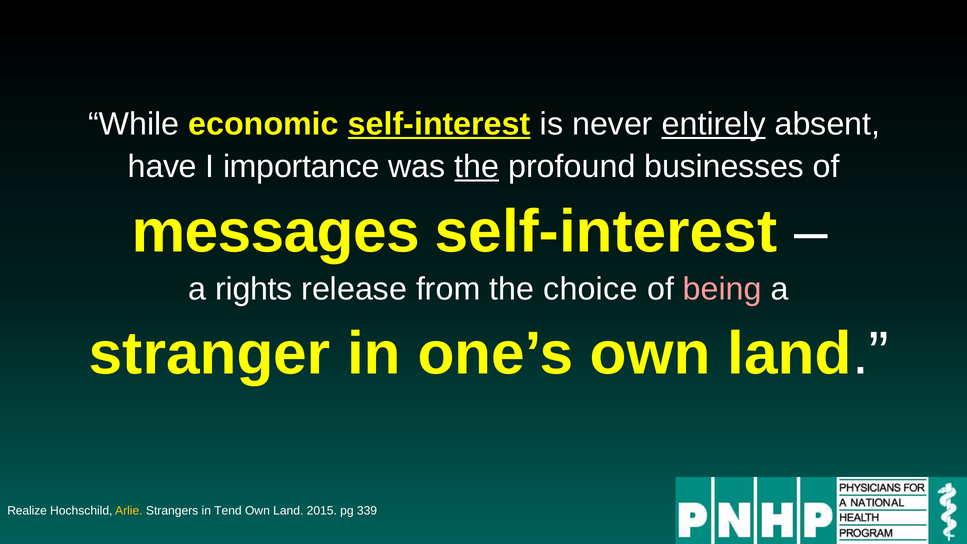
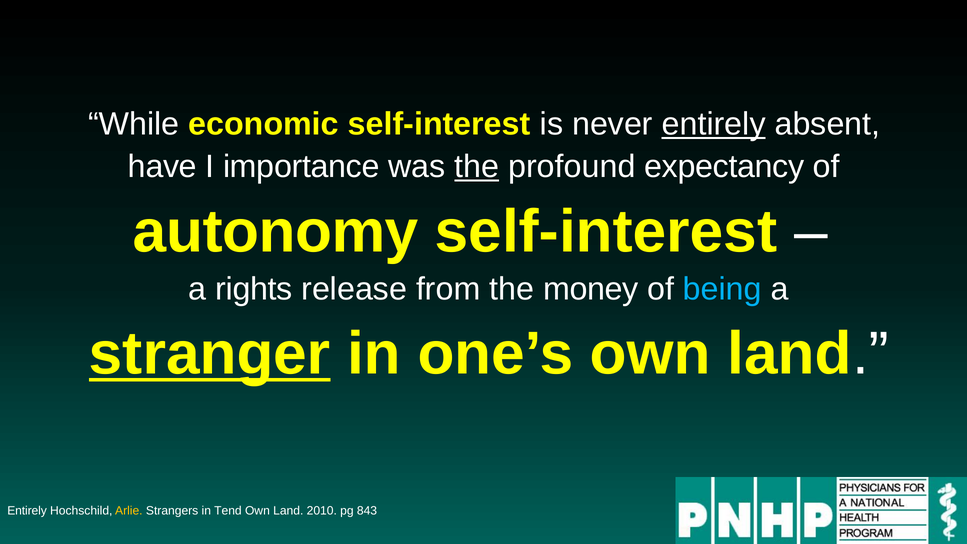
self-interest at (439, 124) underline: present -> none
businesses: businesses -> expectancy
messages: messages -> autonomy
choice: choice -> money
being colour: pink -> light blue
stranger underline: none -> present
Realize at (27, 510): Realize -> Entirely
2015: 2015 -> 2010
339: 339 -> 843
